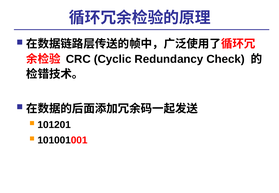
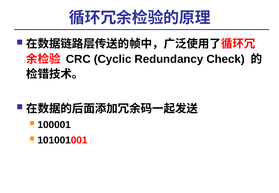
101201: 101201 -> 100001
